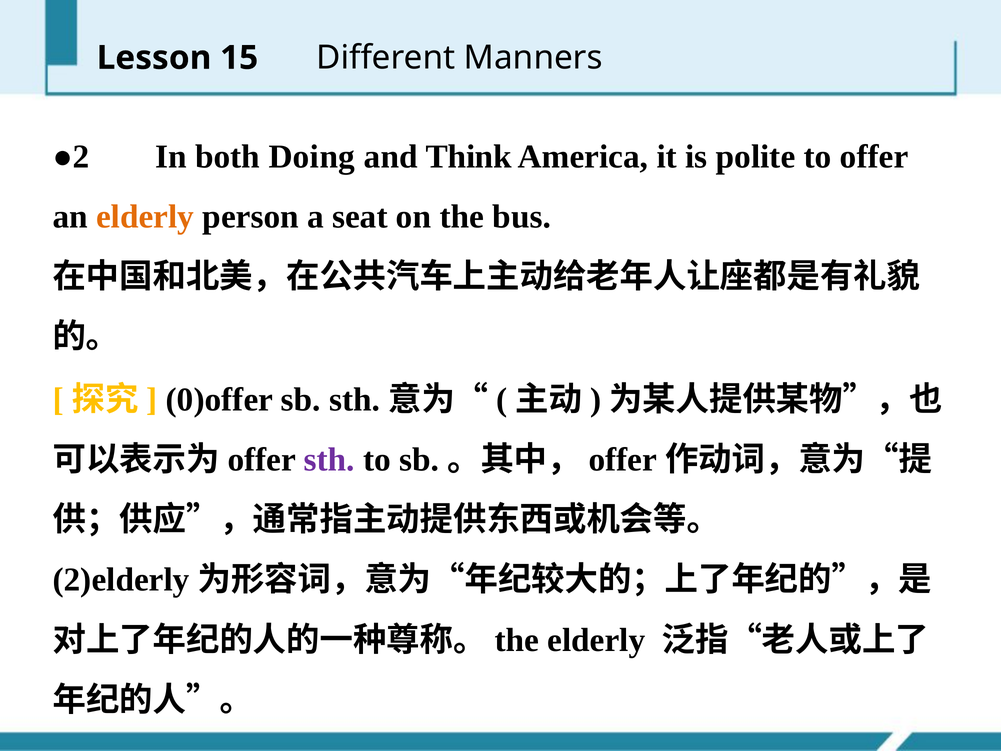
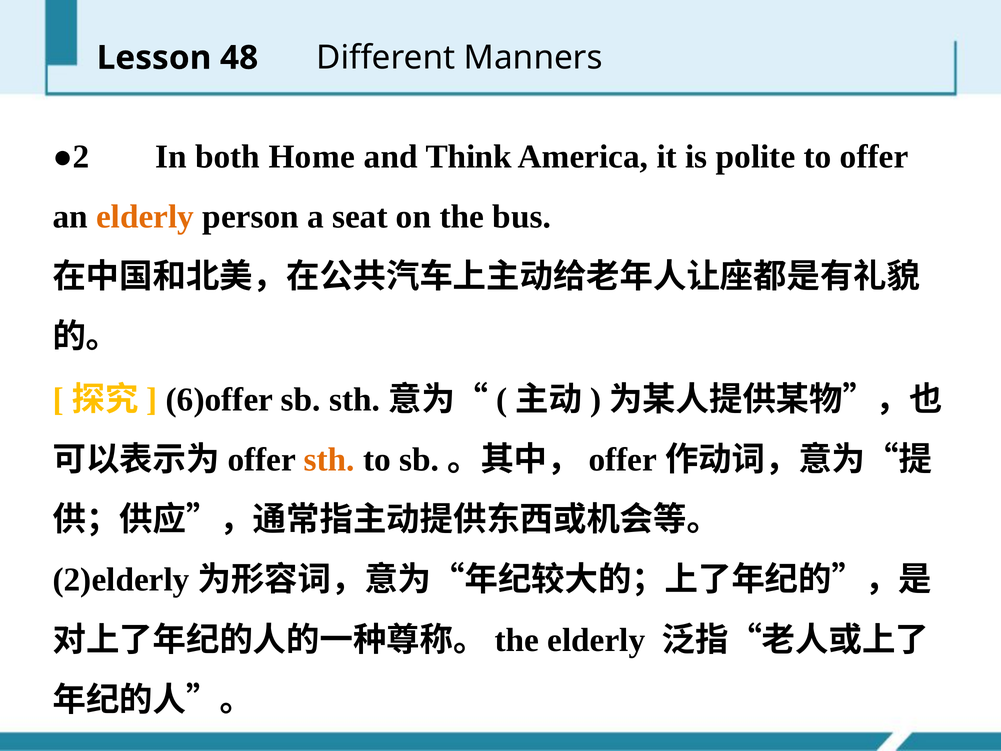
15: 15 -> 48
Doing: Doing -> Home
0)offer: 0)offer -> 6)offer
sth colour: purple -> orange
